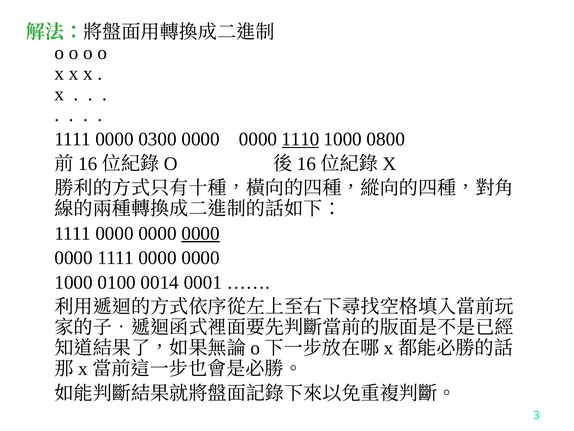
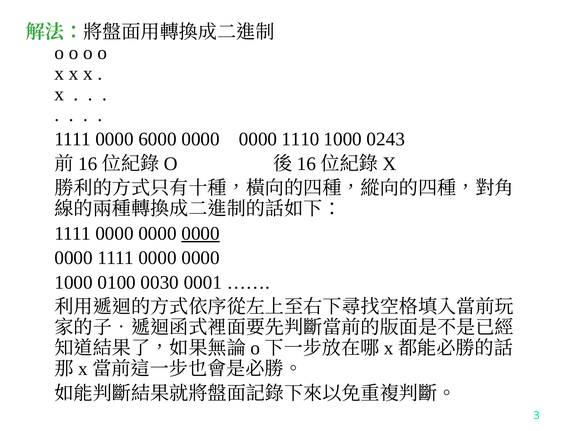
0300: 0300 -> 6000
1110 underline: present -> none
0800: 0800 -> 0243
0014: 0014 -> 0030
